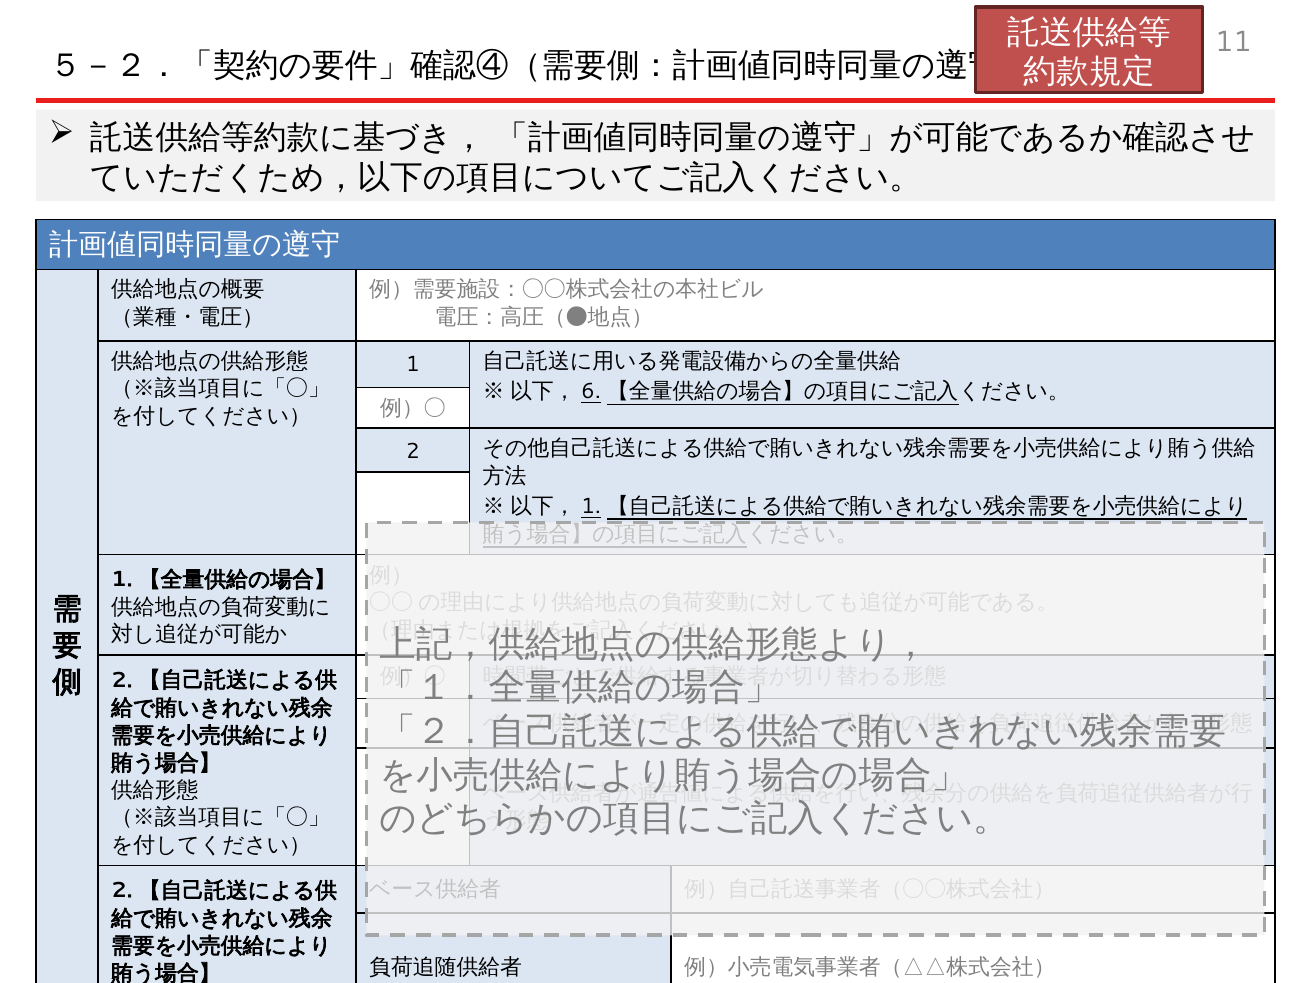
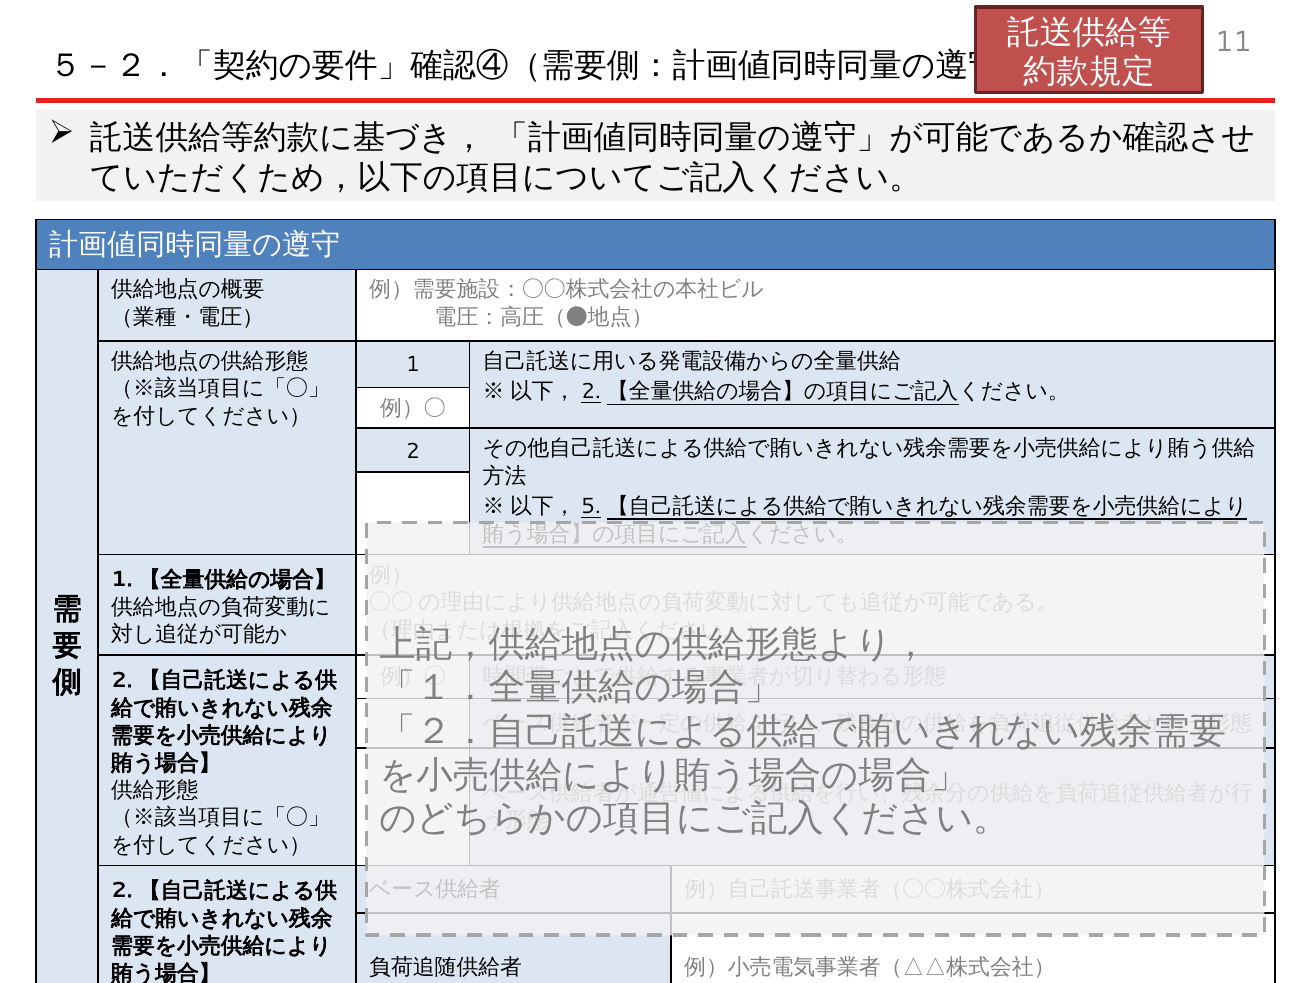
6 at (591, 392): 6 -> 2
1 at (591, 506): 1 -> 5
